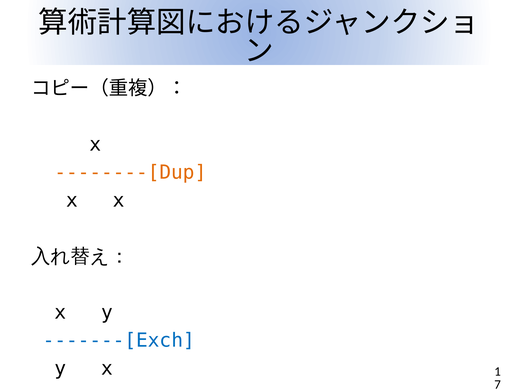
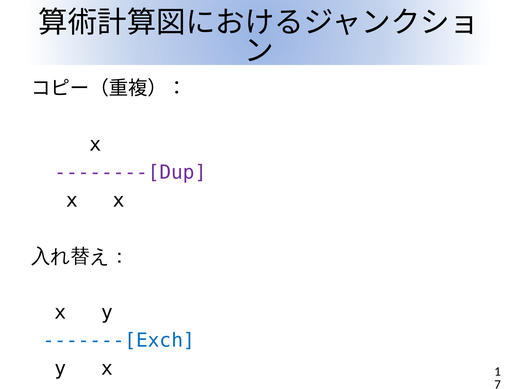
--------[Dup colour: orange -> purple
